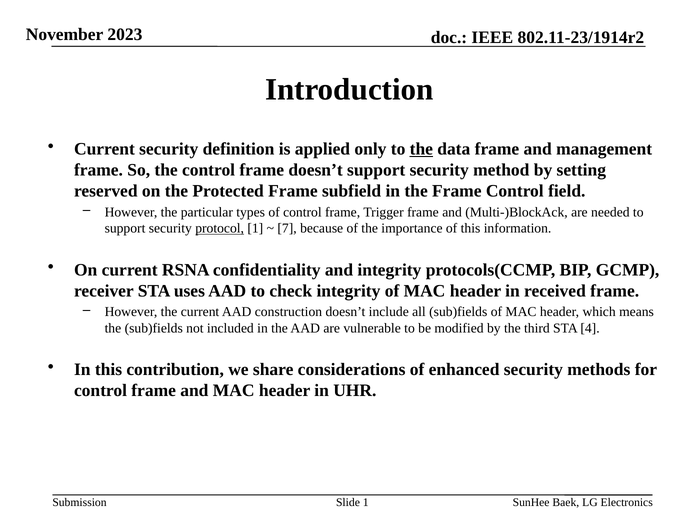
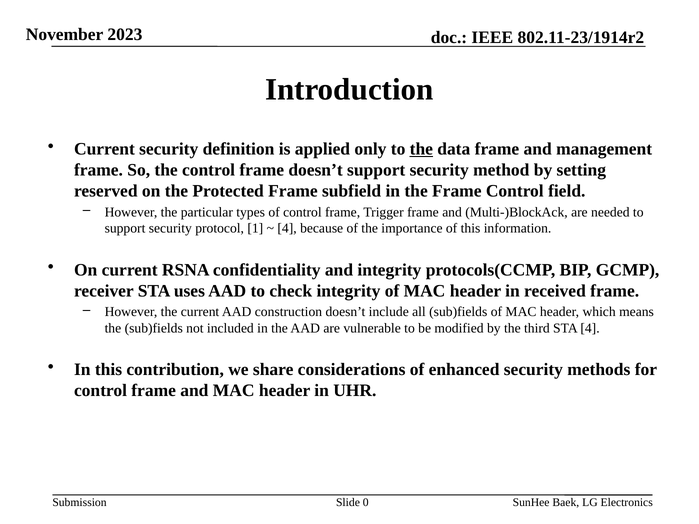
protocol underline: present -> none
7 at (287, 229): 7 -> 4
Slide 1: 1 -> 0
